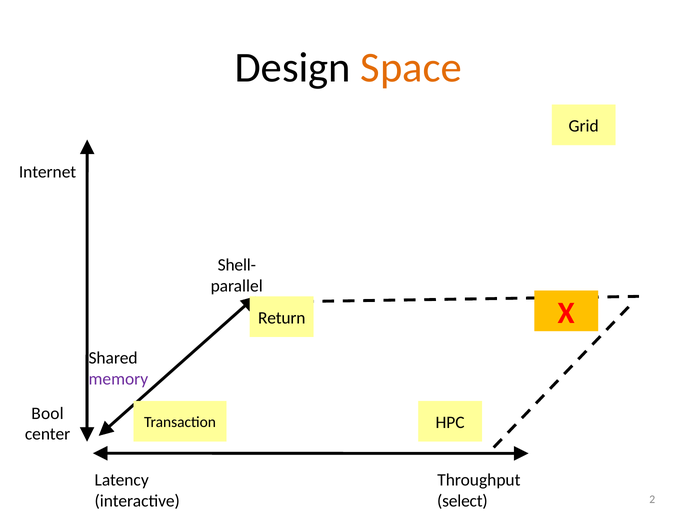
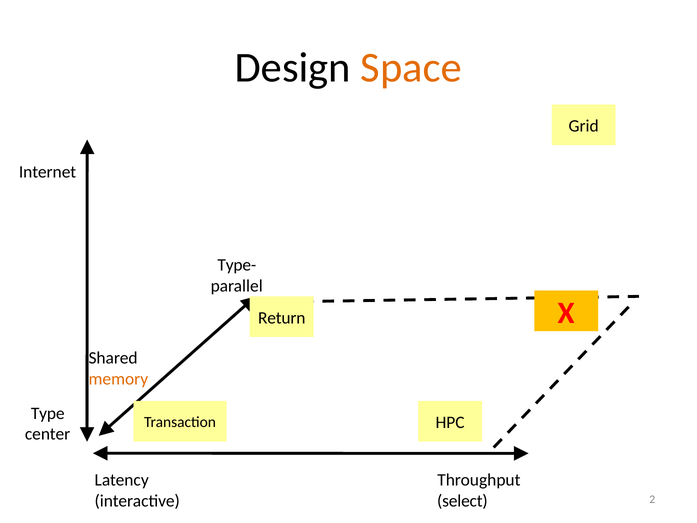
Shell-: Shell- -> Type-
memory colour: purple -> orange
Bool: Bool -> Type
